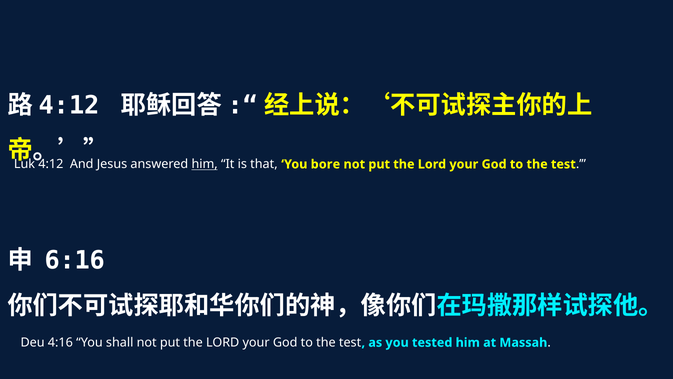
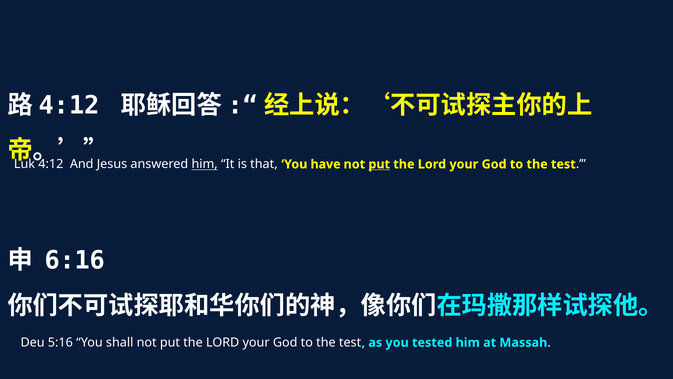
bore: bore -> have
put at (379, 164) underline: none -> present
4:16: 4:16 -> 5:16
